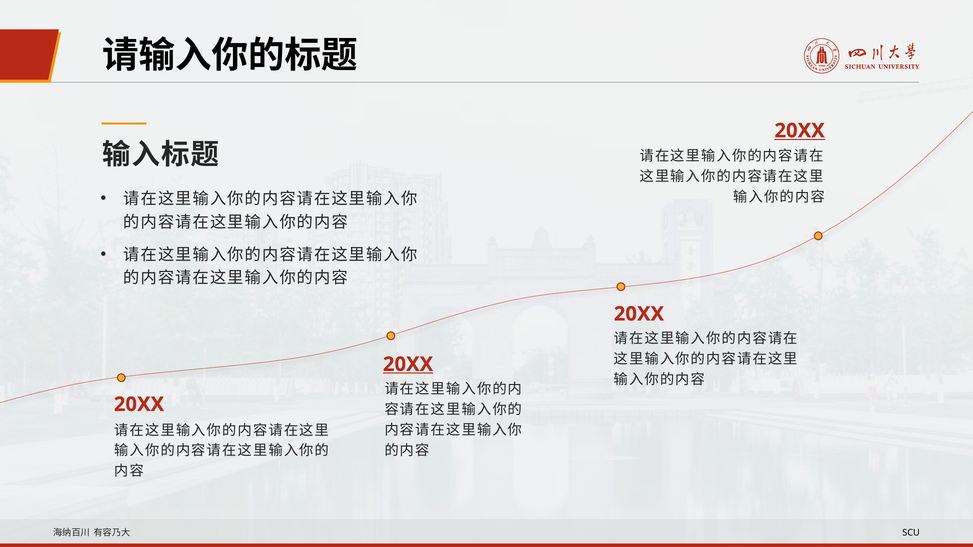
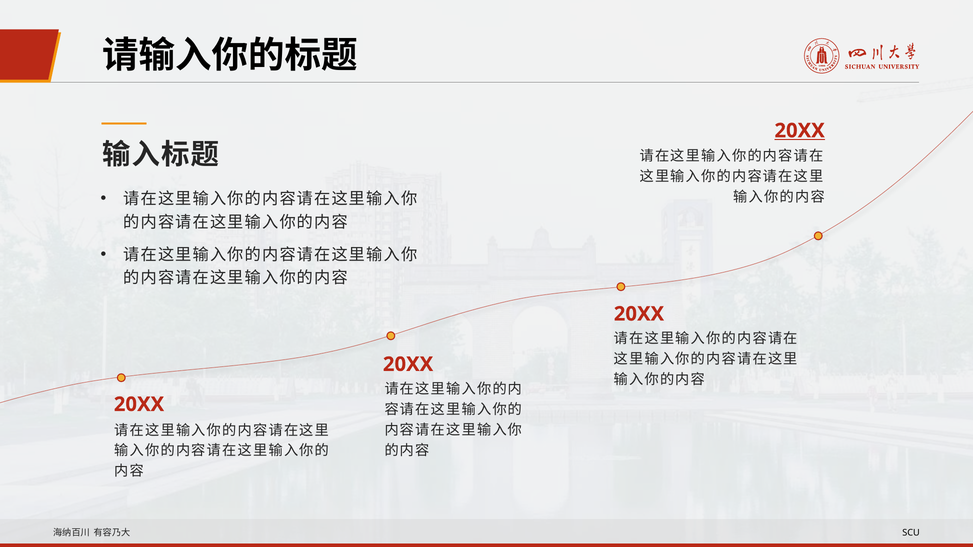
20XX at (408, 364) underline: present -> none
